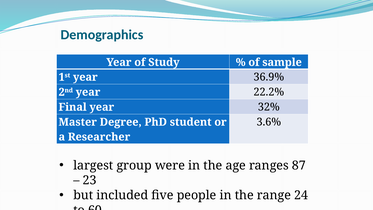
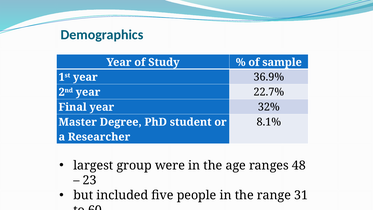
22.2%: 22.2% -> 22.7%
3.6%: 3.6% -> 8.1%
87: 87 -> 48
24: 24 -> 31
